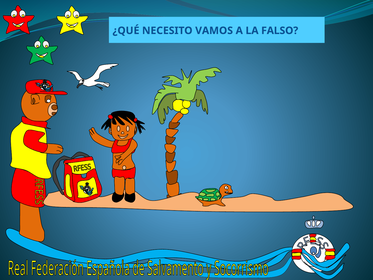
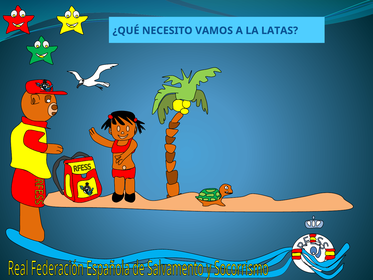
FALSO: FALSO -> LATAS
